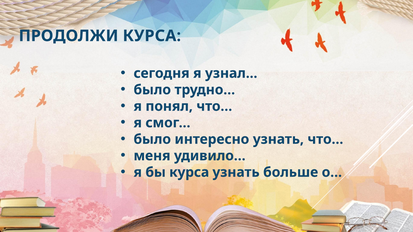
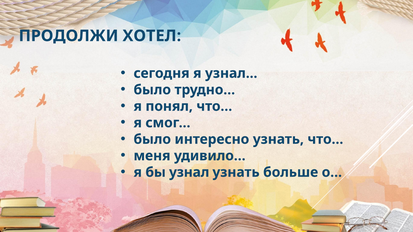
ПРОДОЛЖИ КУРСА: КУРСА -> ХОТЕЛ
бы курса: курса -> узнал
